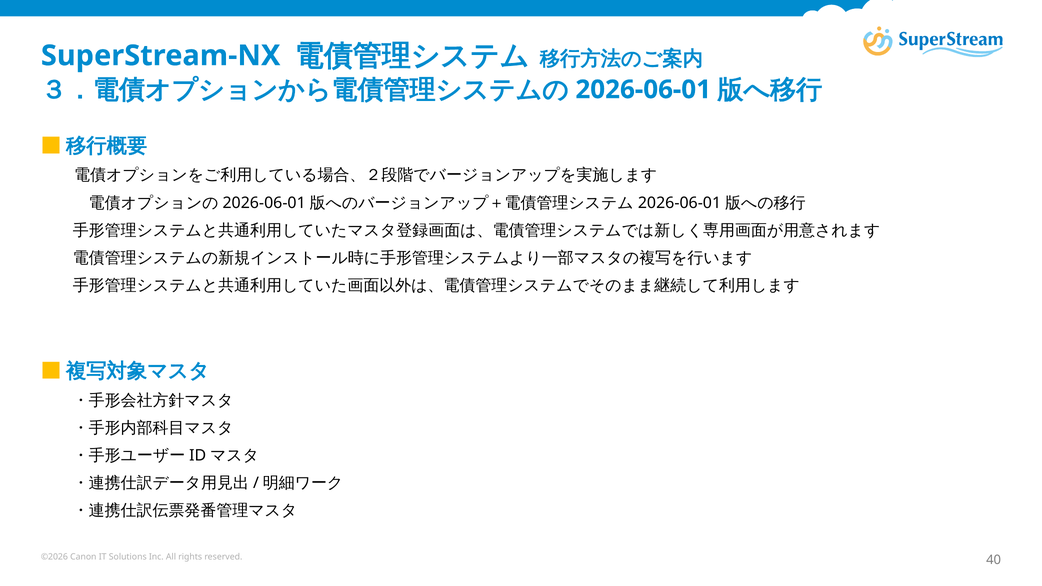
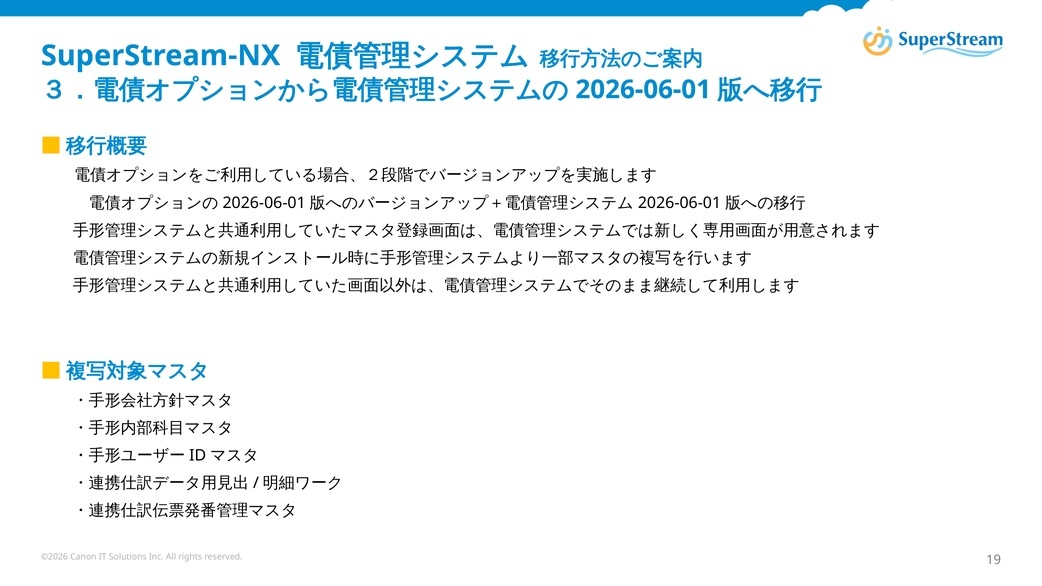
40: 40 -> 19
